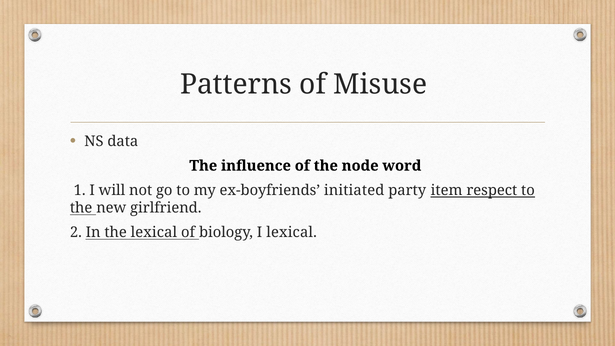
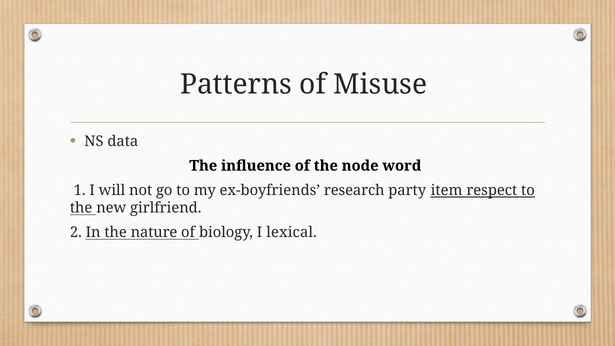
initiated: initiated -> research
the lexical: lexical -> nature
